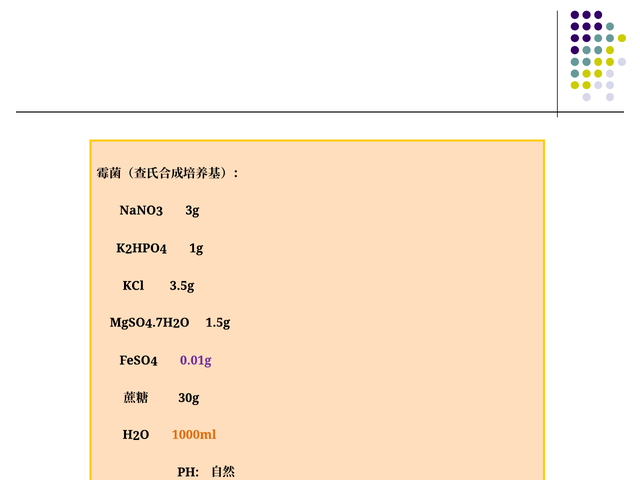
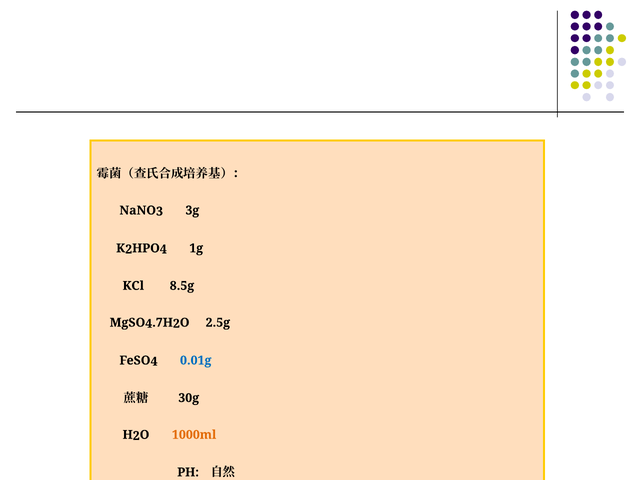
3.5g: 3.5g -> 8.5g
1.5g: 1.5g -> 2.5g
0.01g colour: purple -> blue
